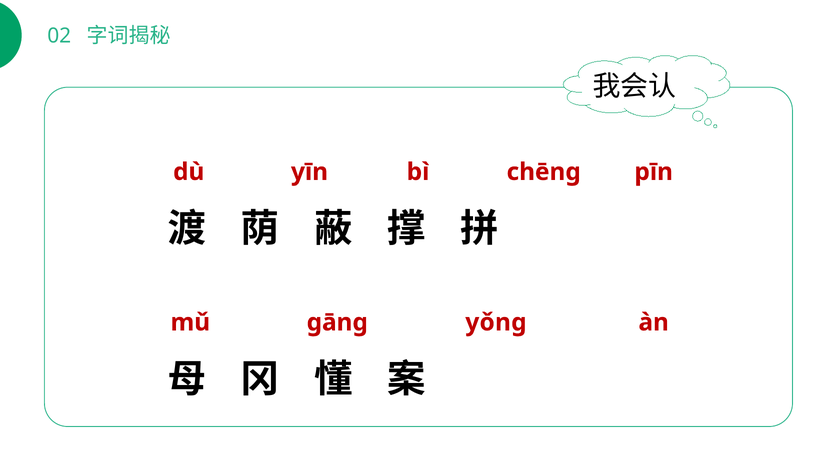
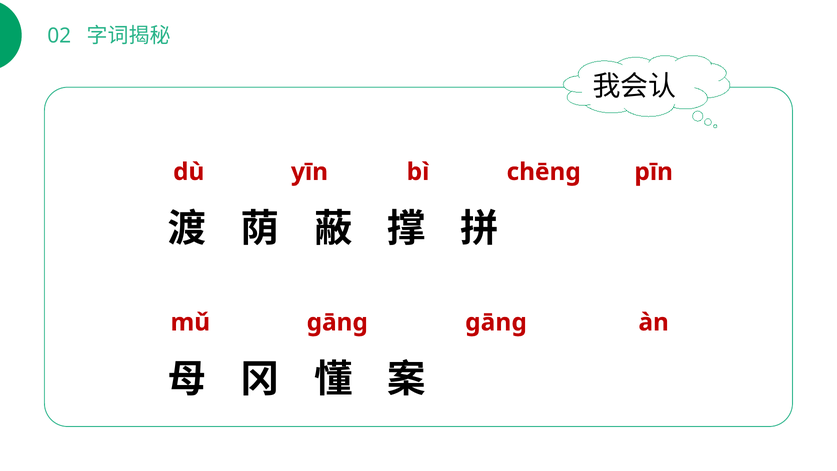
ɡānɡ yǒnɡ: yǒnɡ -> ɡānɡ
